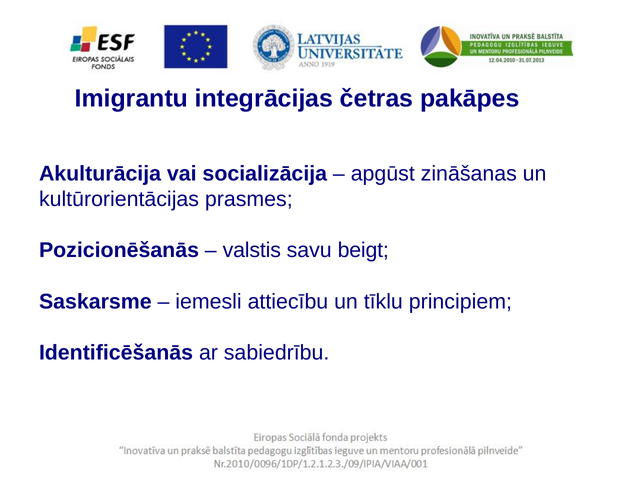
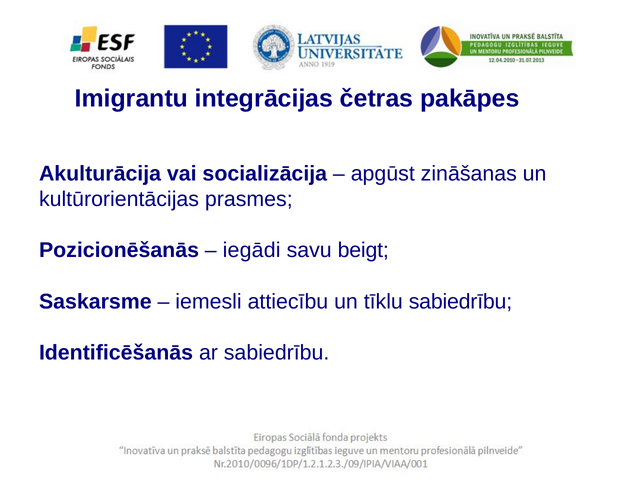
valstis: valstis -> iegādi
tīklu principiem: principiem -> sabiedrību
